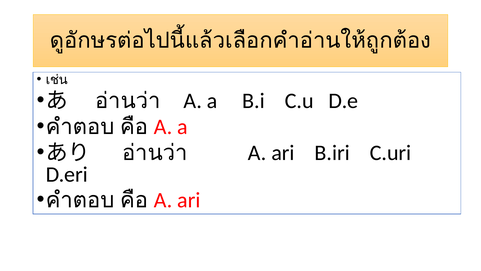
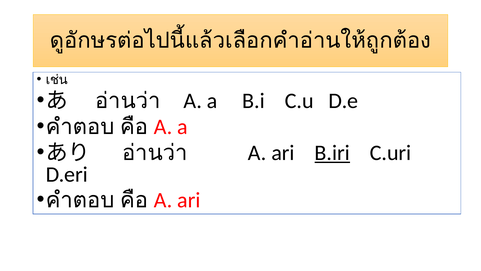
B.iri underline: none -> present
